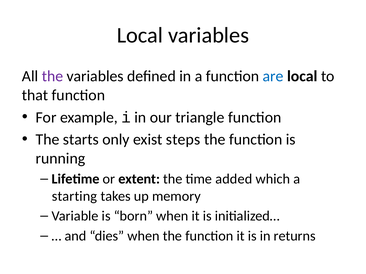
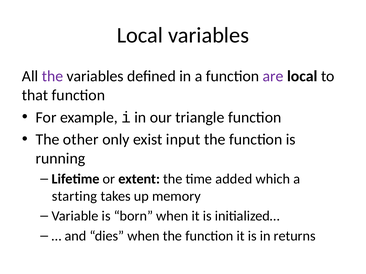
are colour: blue -> purple
starts: starts -> other
steps: steps -> input
